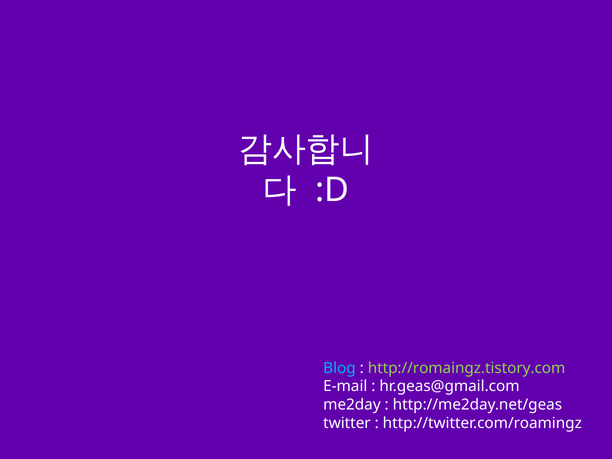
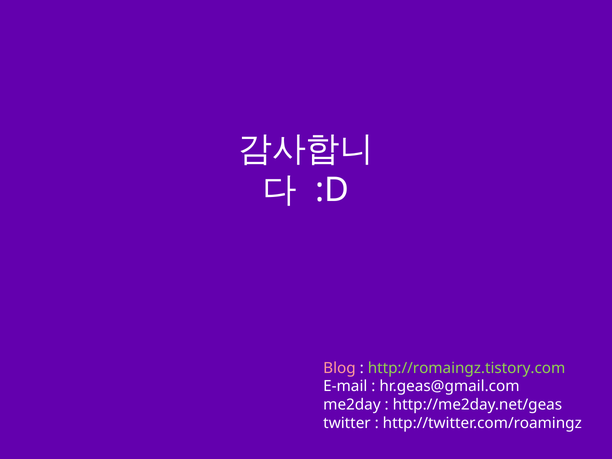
Blog colour: light blue -> pink
